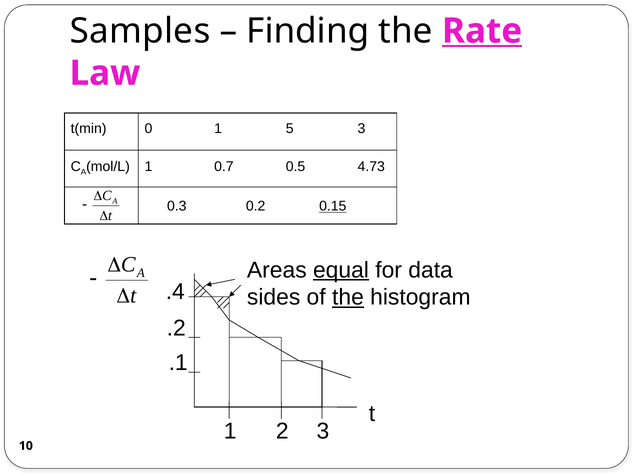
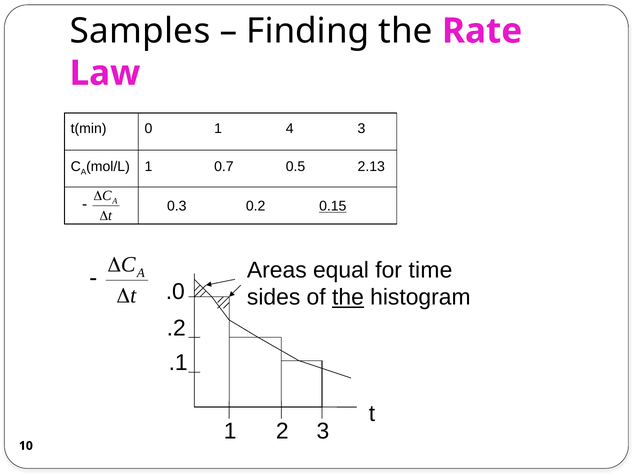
Rate underline: present -> none
5: 5 -> 4
4.73: 4.73 -> 2.13
equal underline: present -> none
data: data -> time
.4: .4 -> .0
